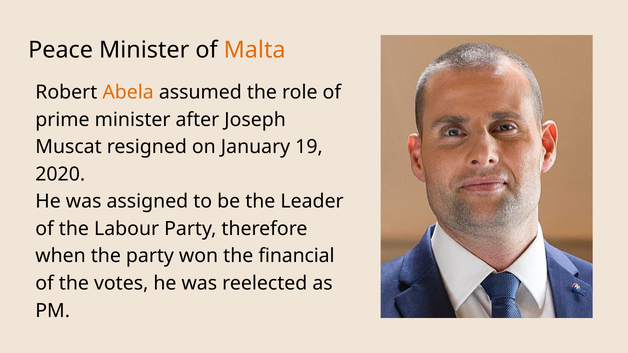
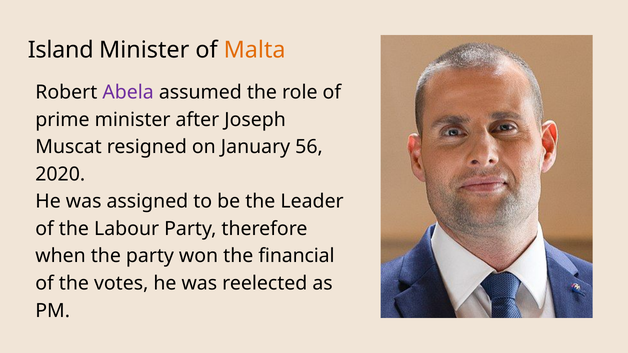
Peace: Peace -> Island
Abela colour: orange -> purple
19: 19 -> 56
